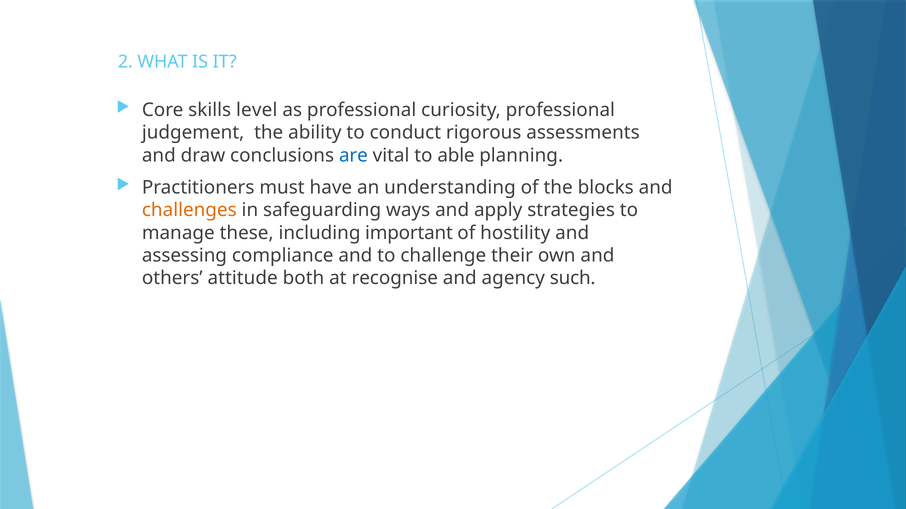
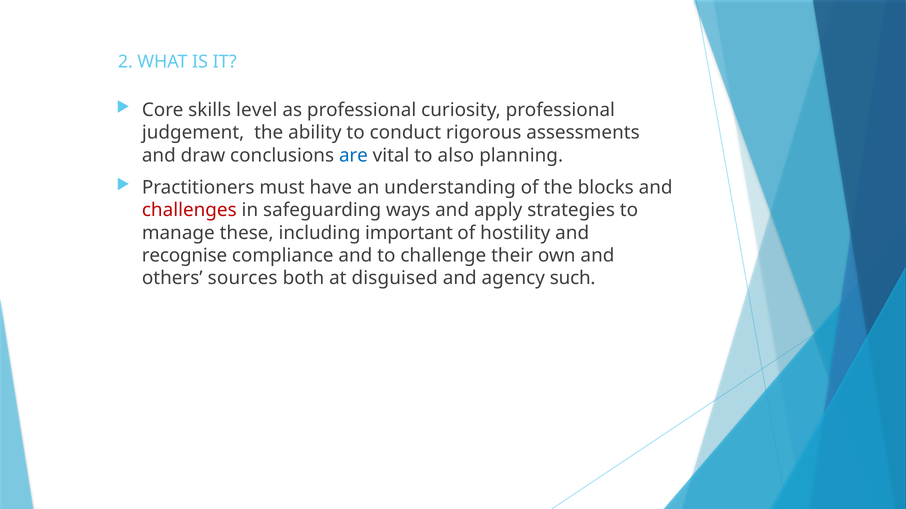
able: able -> also
challenges colour: orange -> red
assessing: assessing -> recognise
attitude: attitude -> sources
recognise: recognise -> disguised
